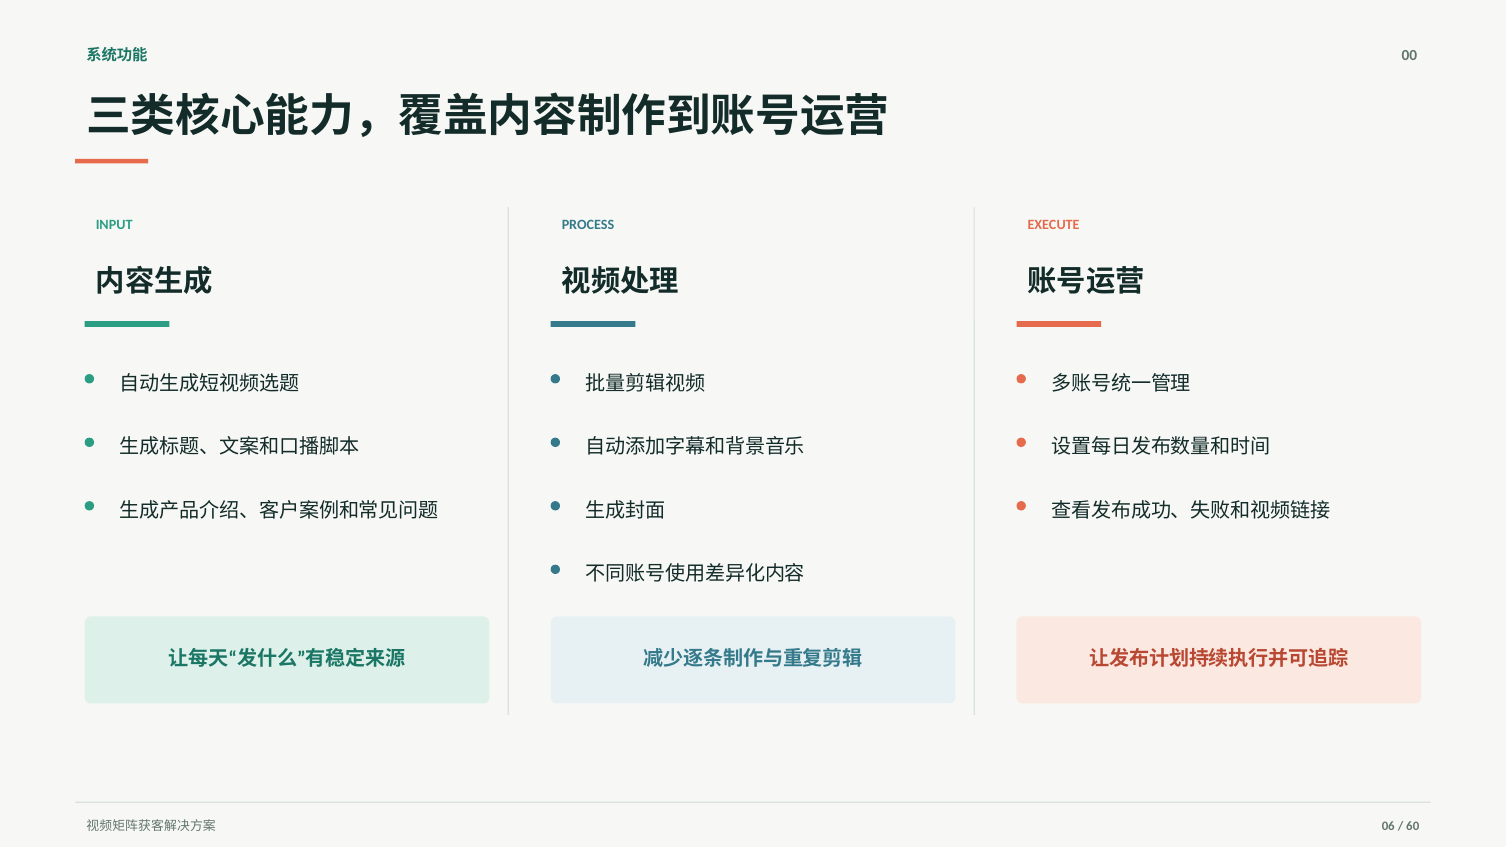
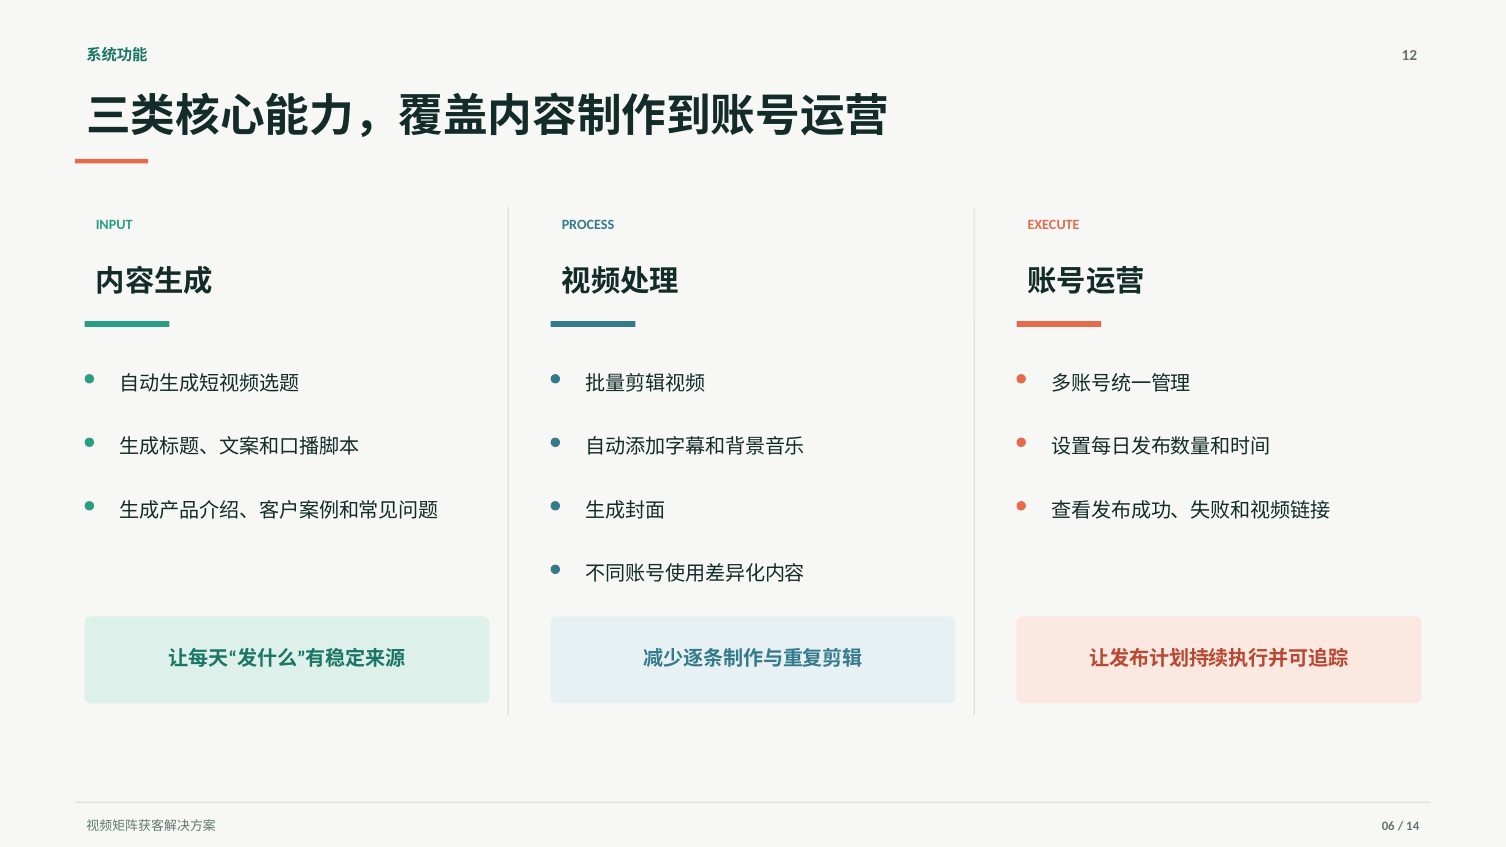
00: 00 -> 12
60: 60 -> 14
